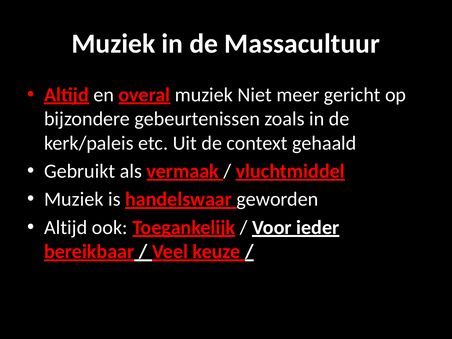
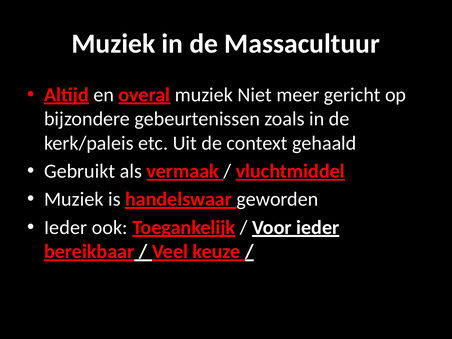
Altijd at (66, 227): Altijd -> Ieder
